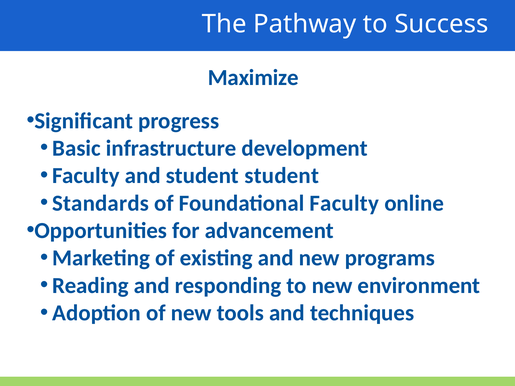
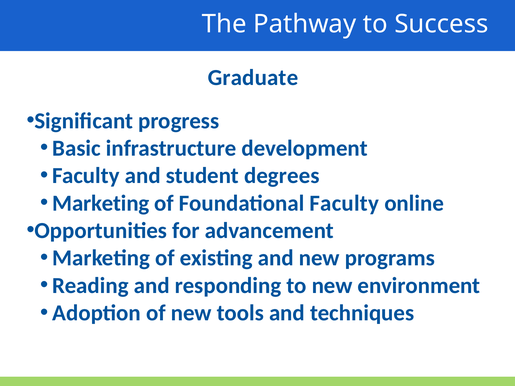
Maximize: Maximize -> Graduate
student student: student -> degrees
Standards at (101, 203): Standards -> Marketing
